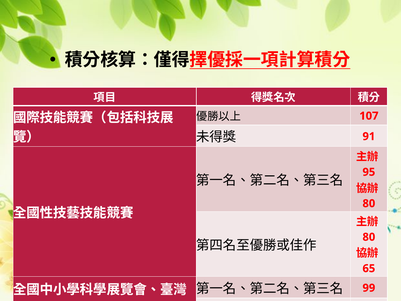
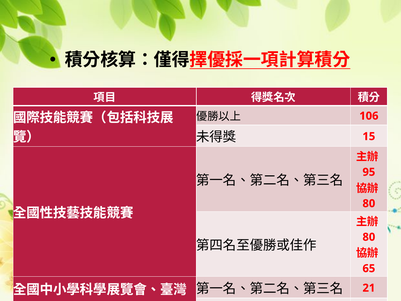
107: 107 -> 106
91: 91 -> 15
99: 99 -> 21
